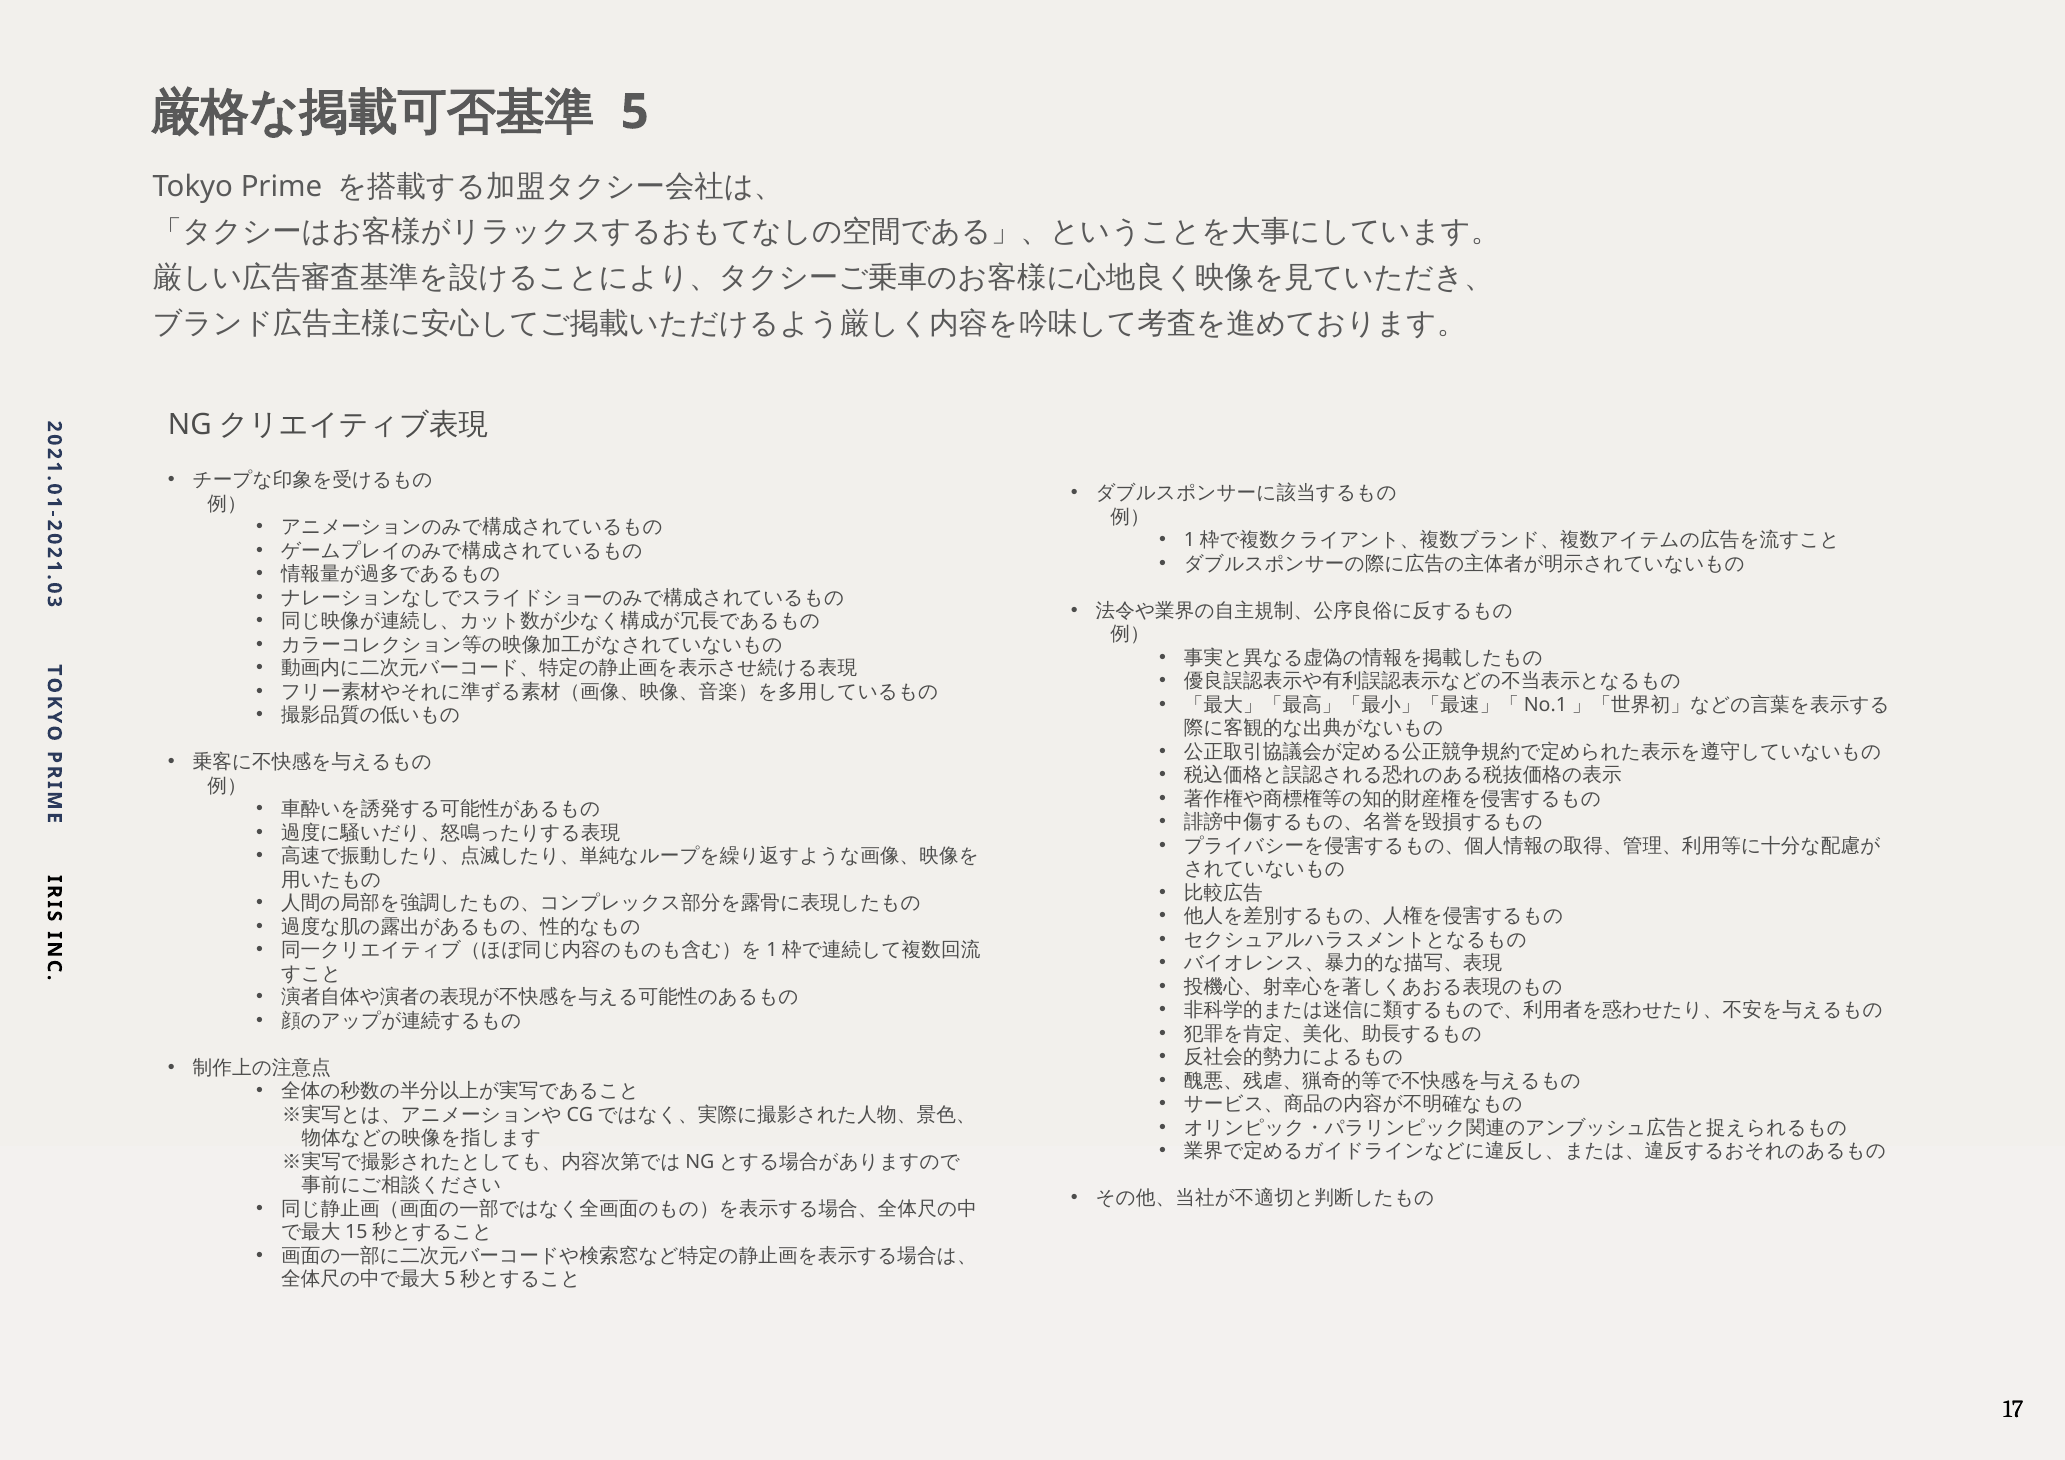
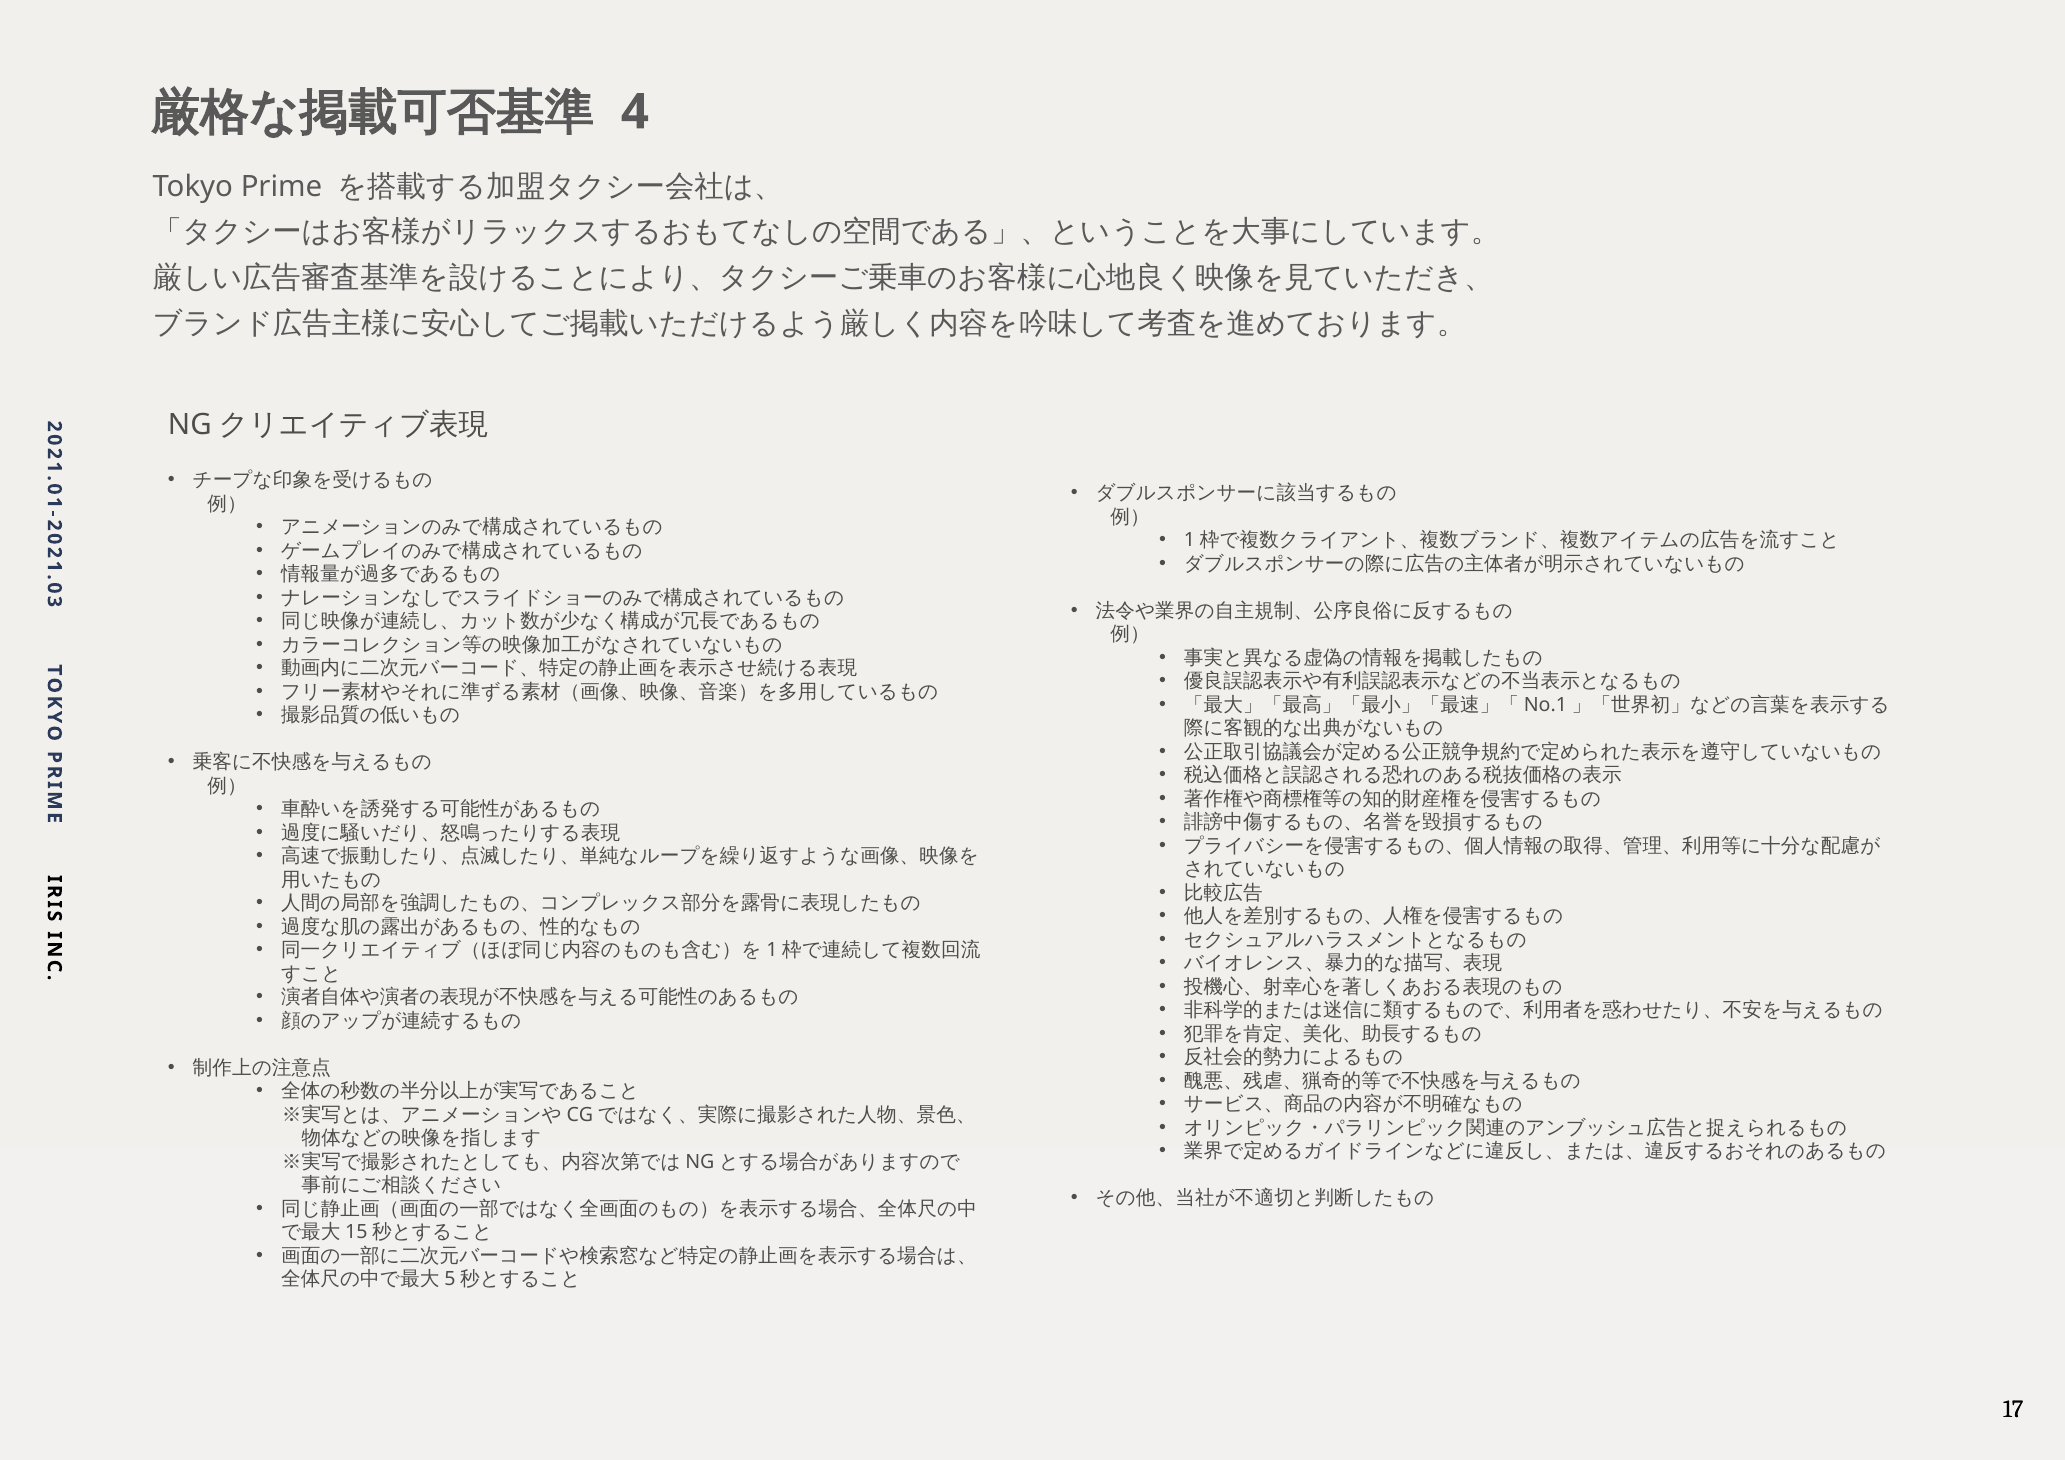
5: 5 -> 4
